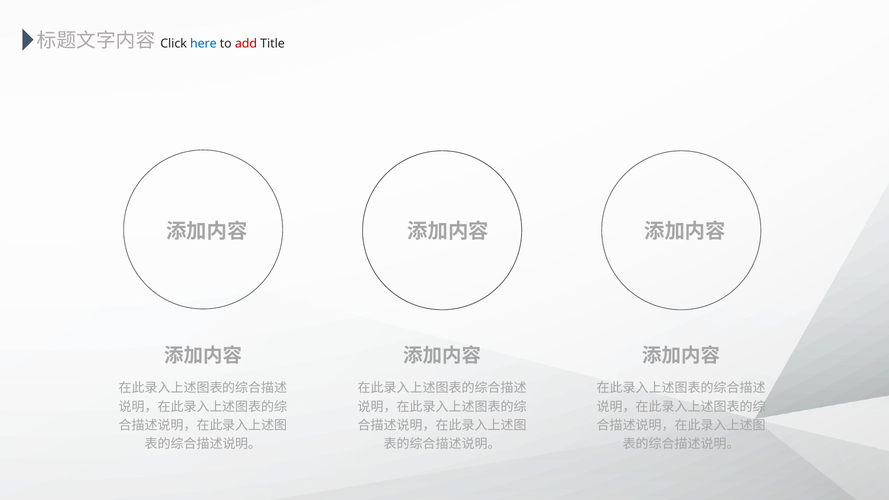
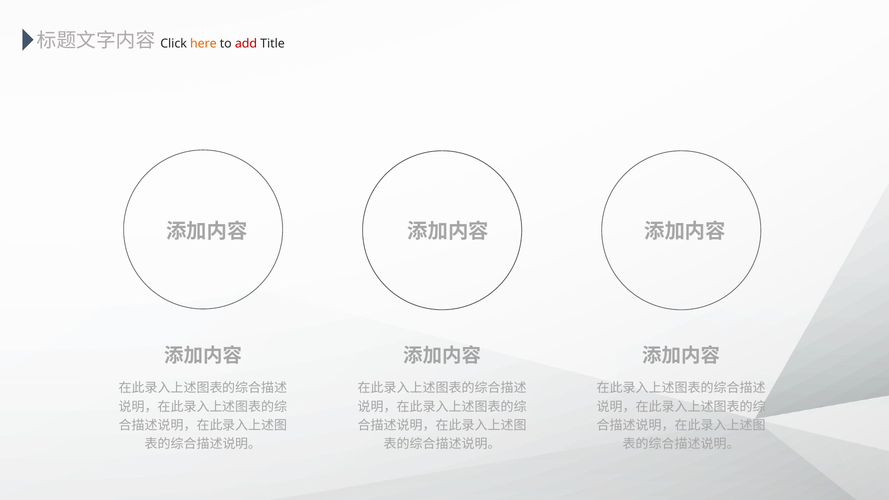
here colour: blue -> orange
